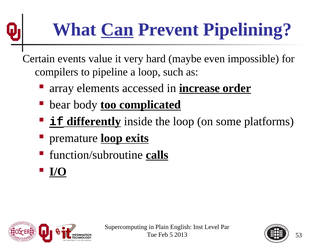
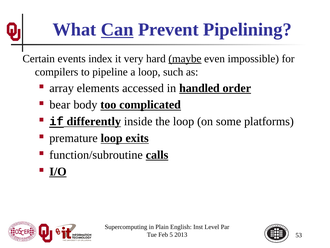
value: value -> index
maybe underline: none -> present
increase: increase -> handled
